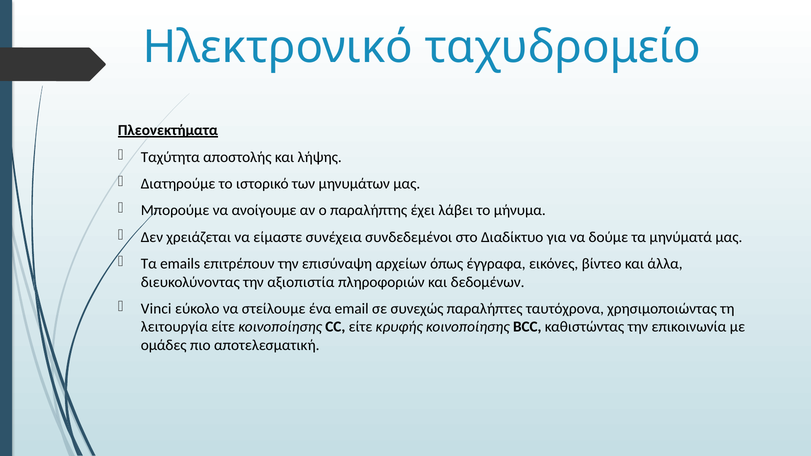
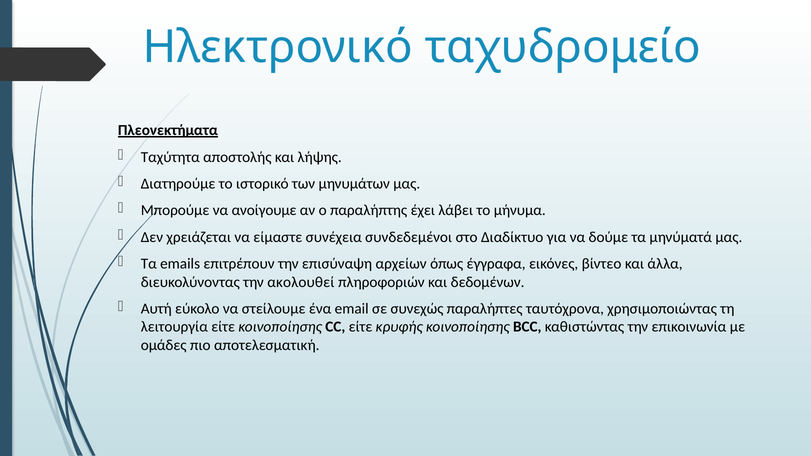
αξιοπιστία: αξιοπιστία -> ακολουθεί
Vinci: Vinci -> Αυτή
